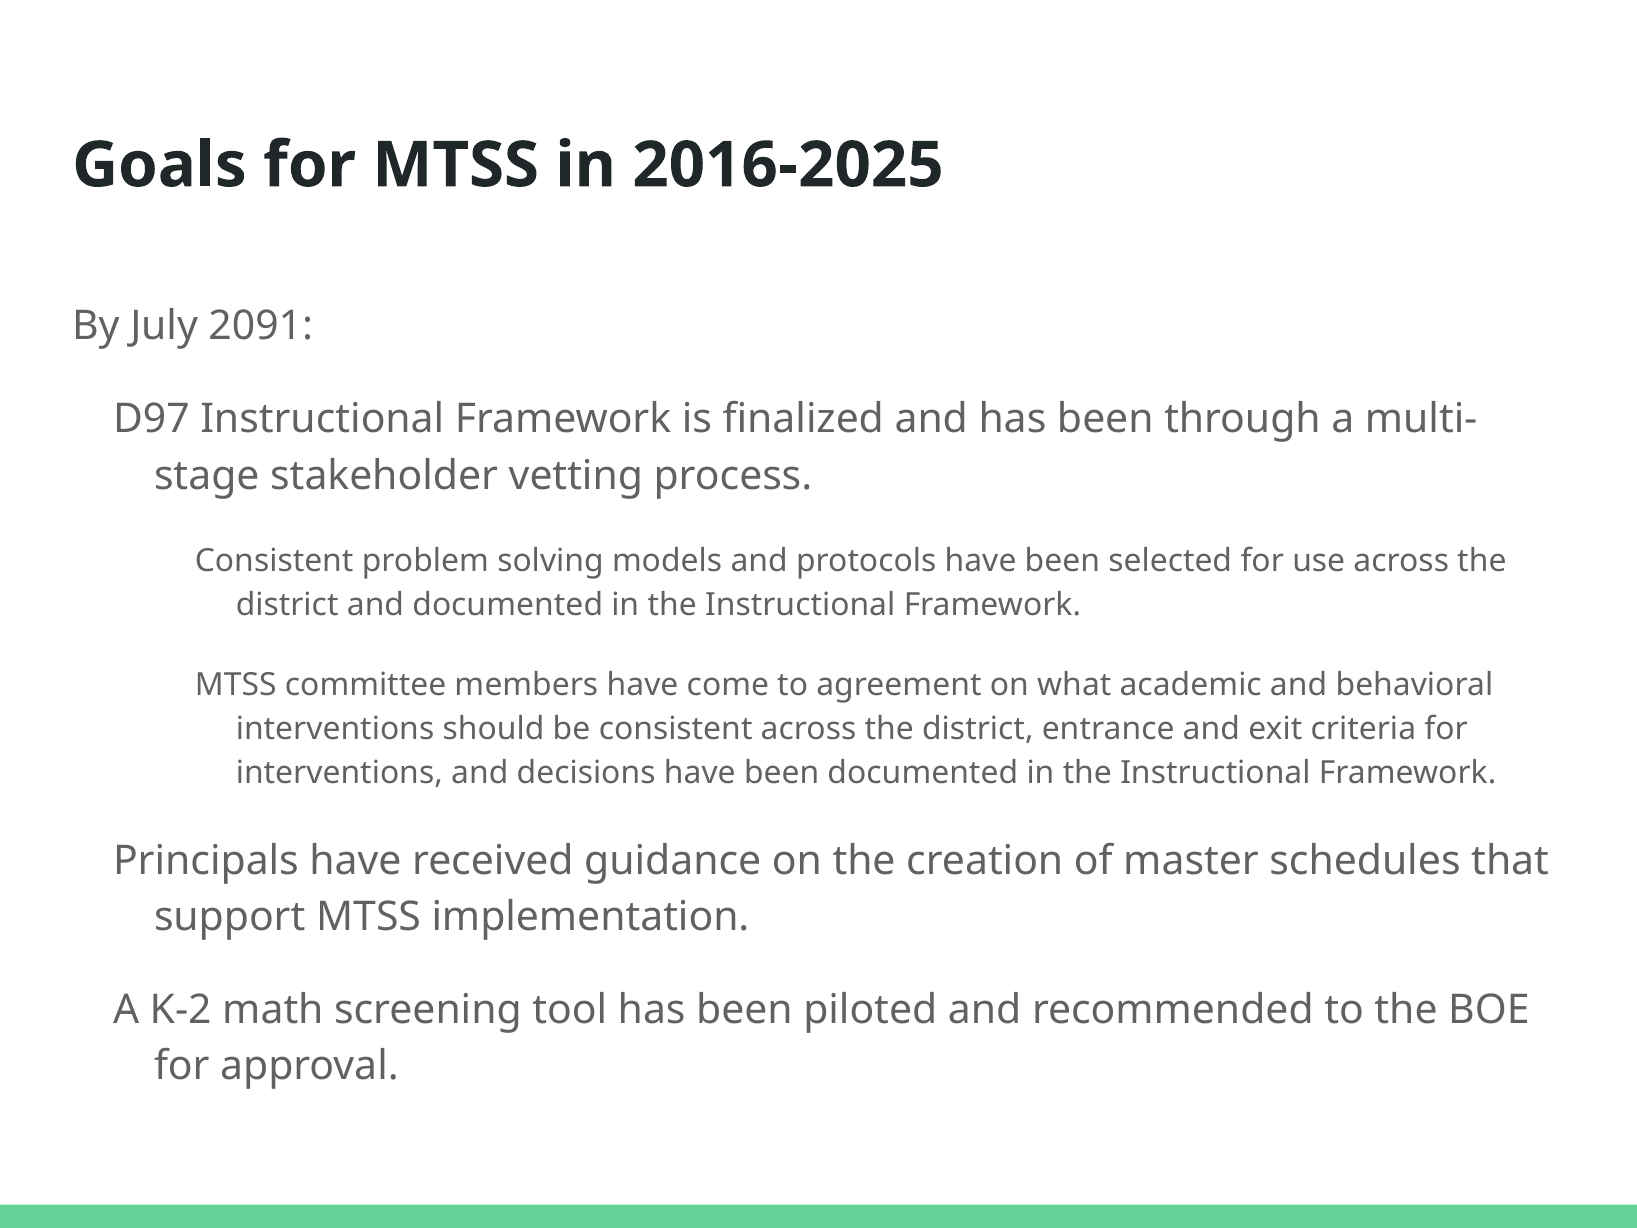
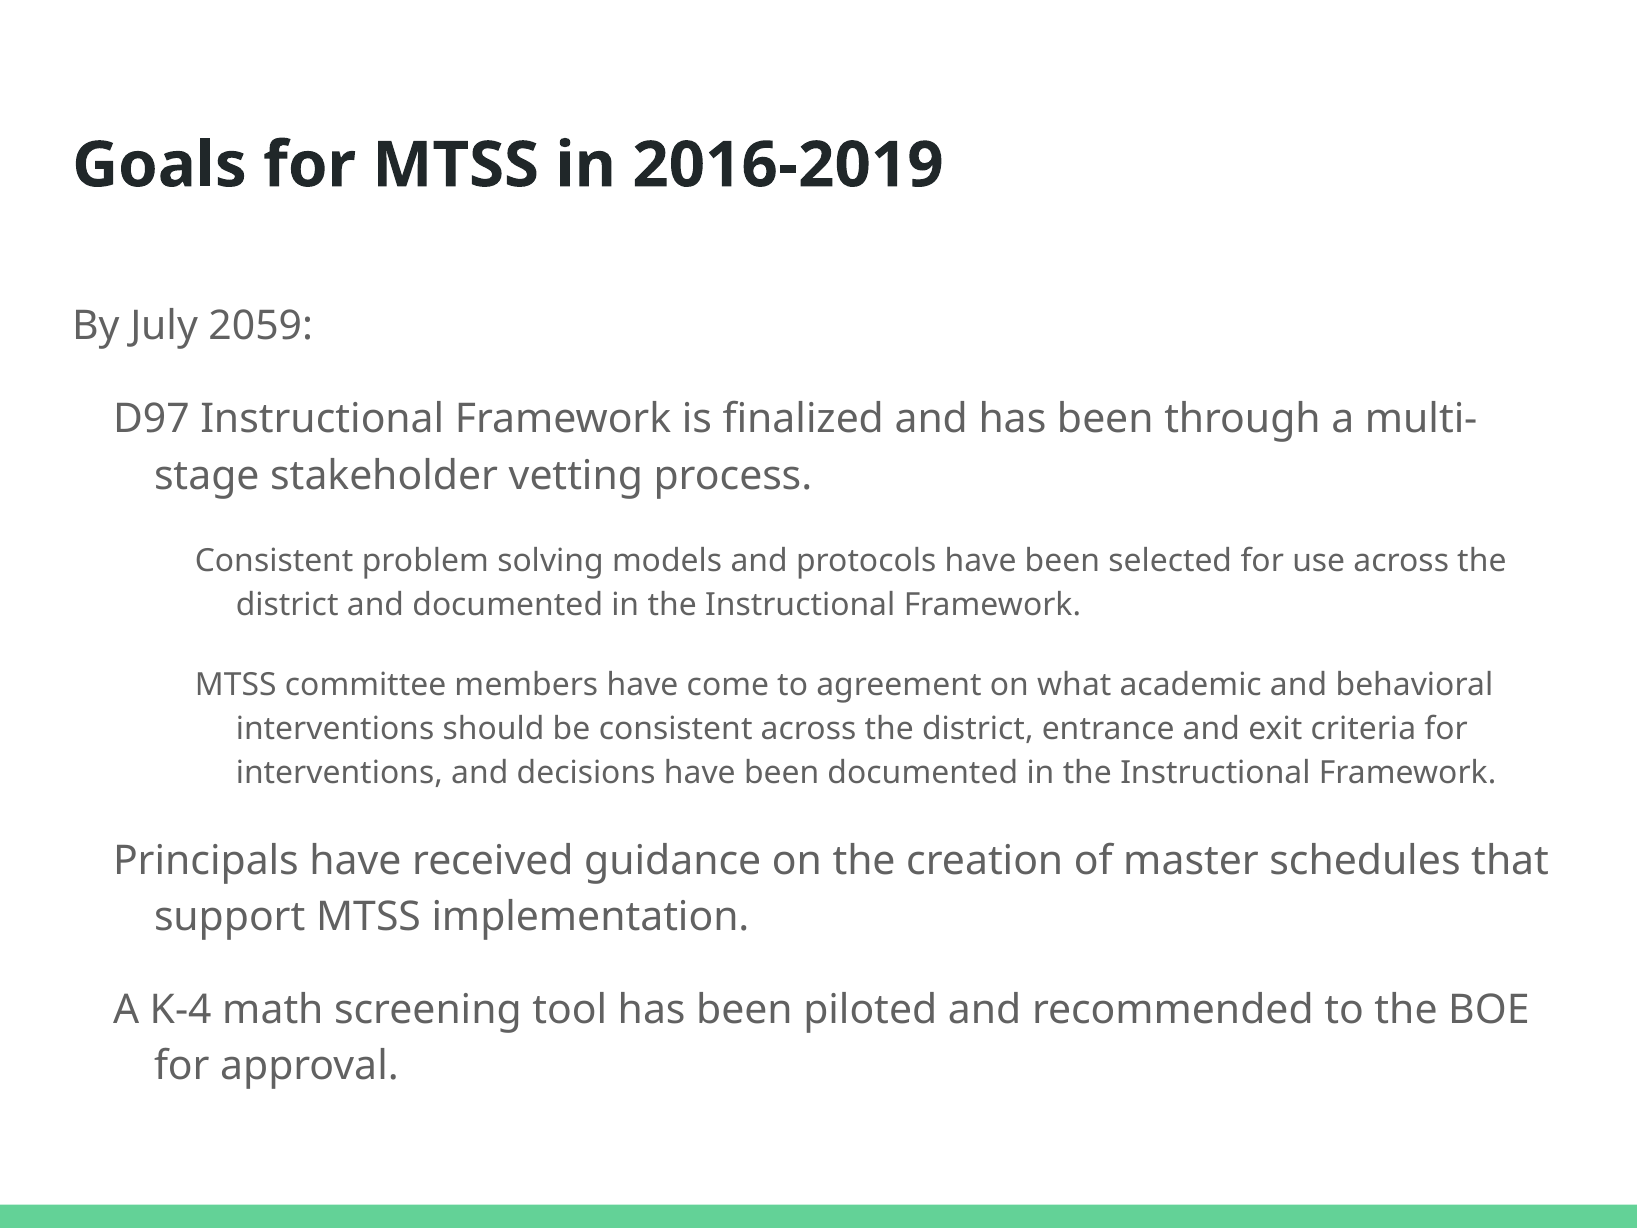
2016-2025: 2016-2025 -> 2016-2019
2091: 2091 -> 2059
K-2: K-2 -> K-4
